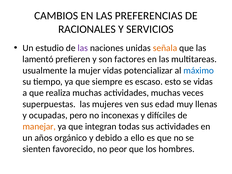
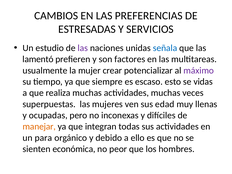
RACIONALES: RACIONALES -> ESTRESADAS
señala colour: orange -> blue
mujer vidas: vidas -> crear
máximo colour: blue -> purple
años: años -> para
favorecido: favorecido -> económica
